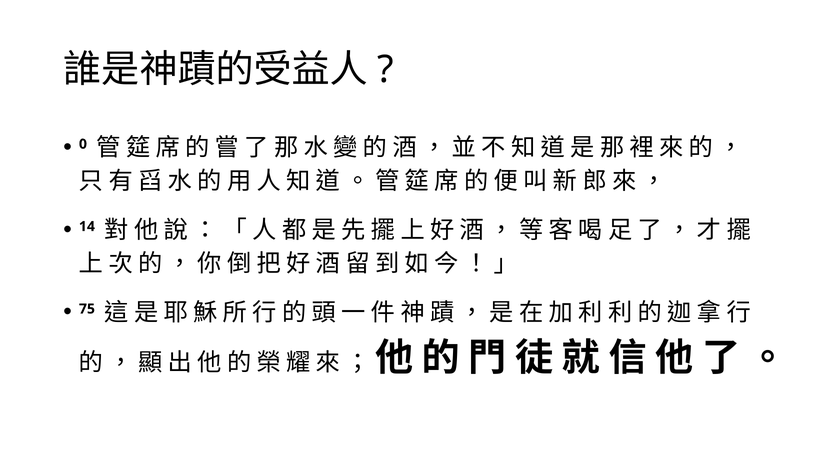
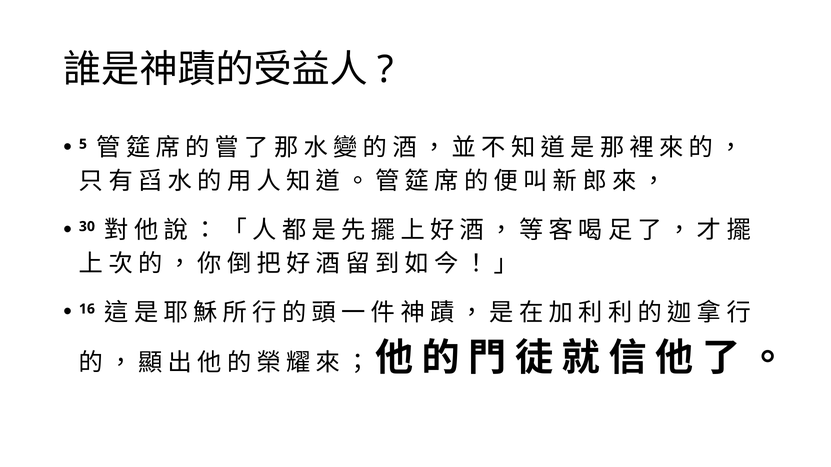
0: 0 -> 5
14: 14 -> 30
75: 75 -> 16
